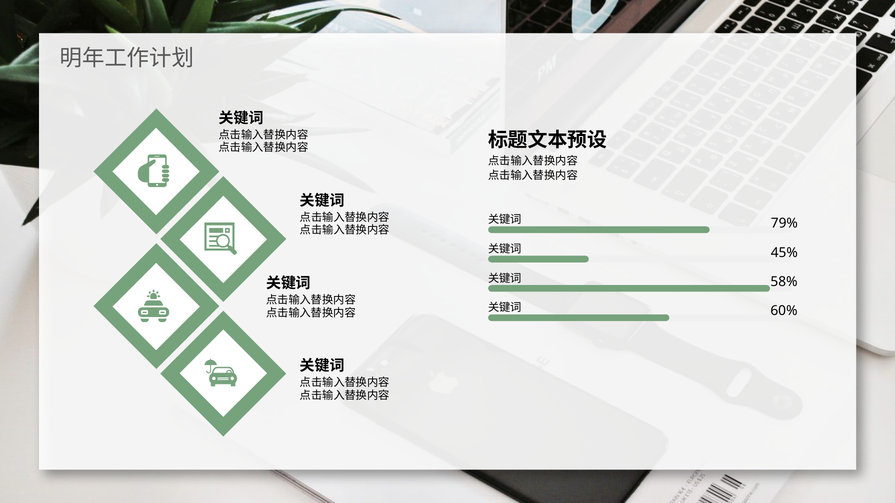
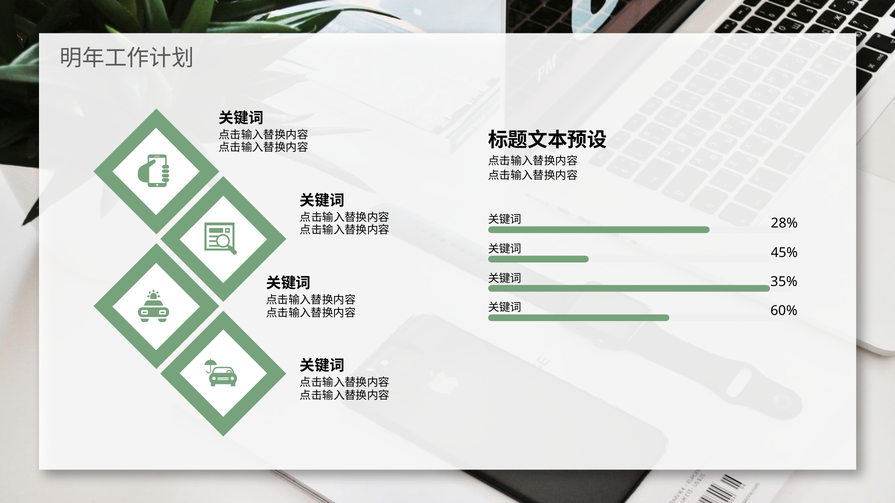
79%: 79% -> 28%
58%: 58% -> 35%
